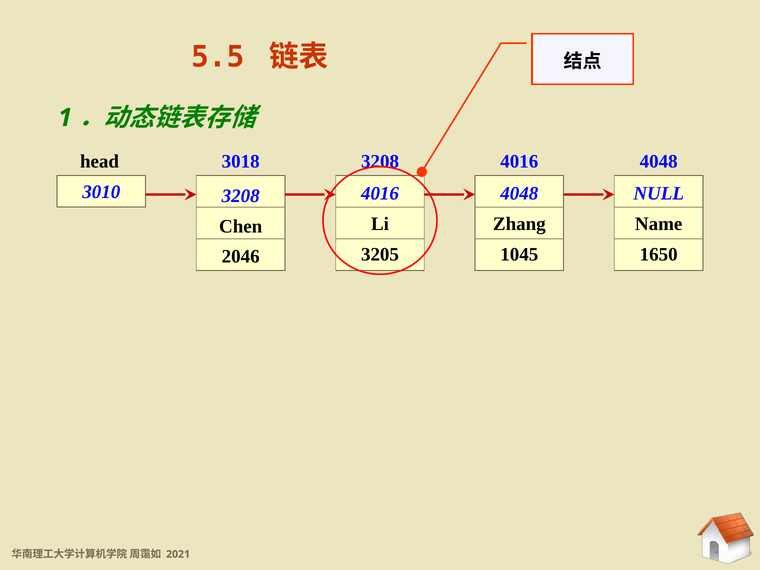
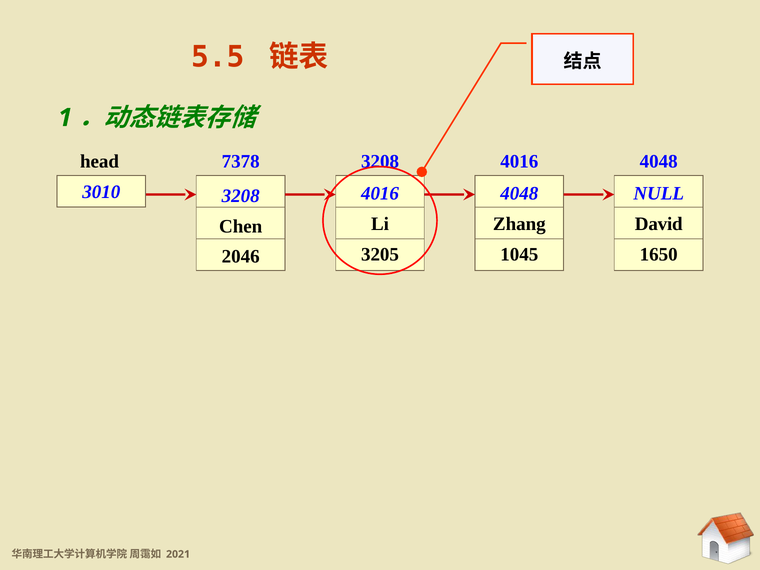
3018: 3018 -> 7378
Name: Name -> David
